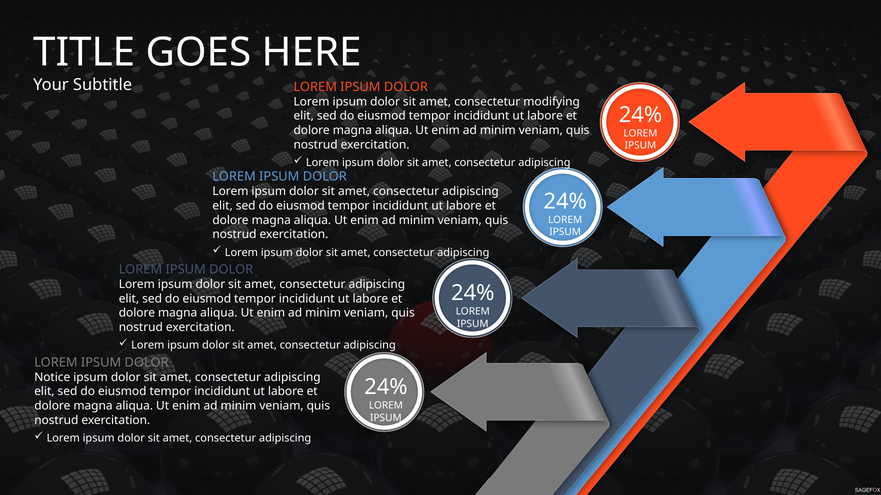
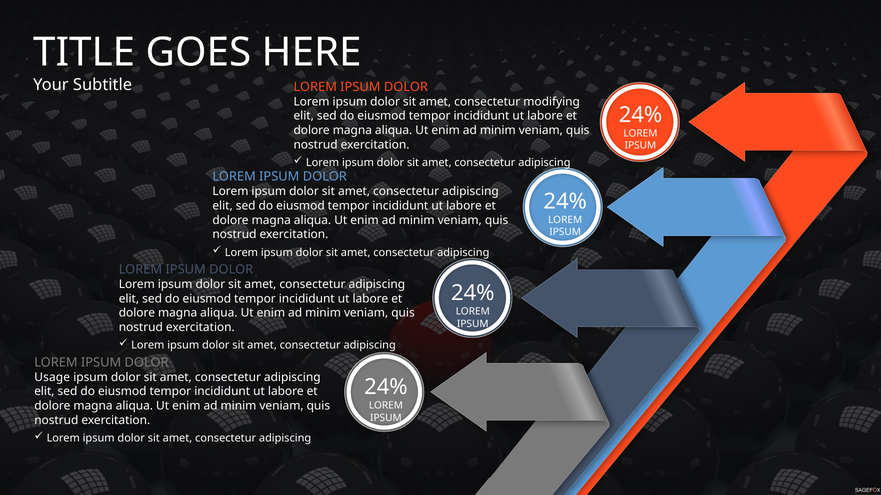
Notice: Notice -> Usage
